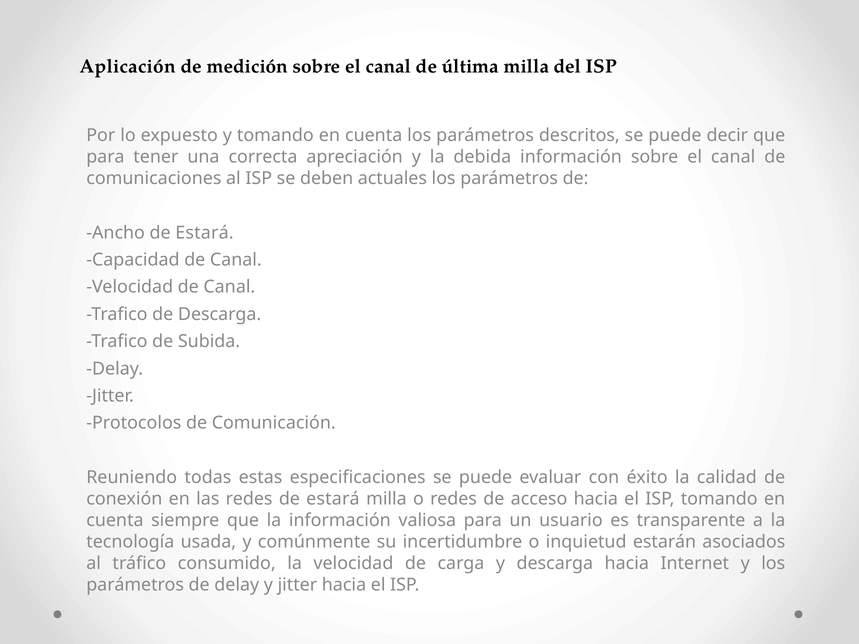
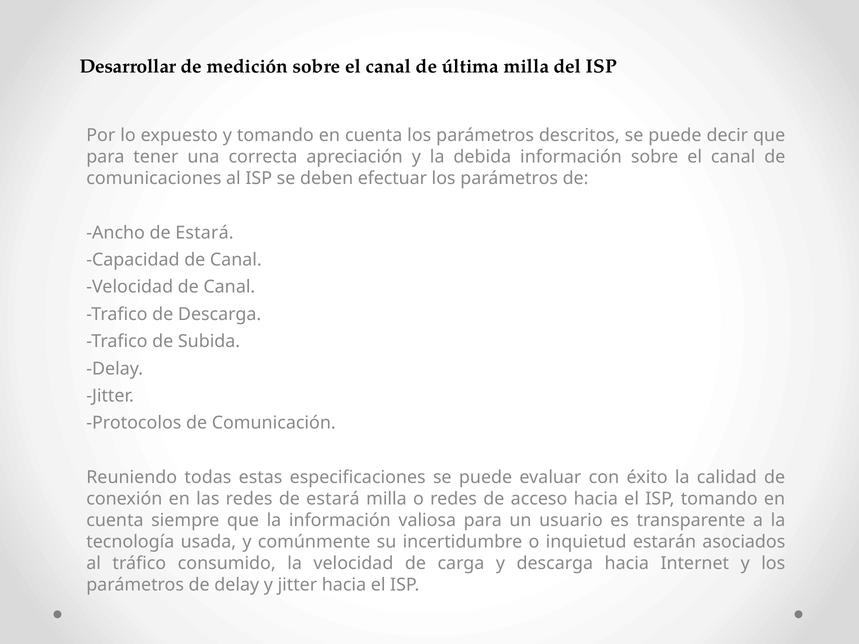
Aplicación: Aplicación -> Desarrollar
actuales: actuales -> efectuar
